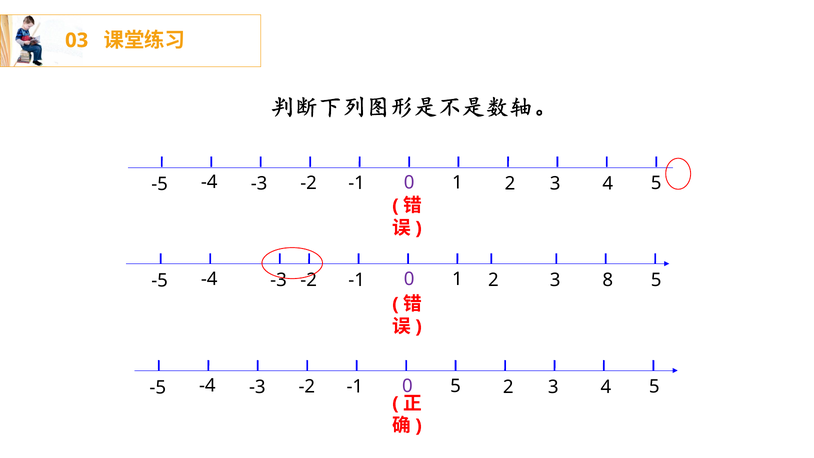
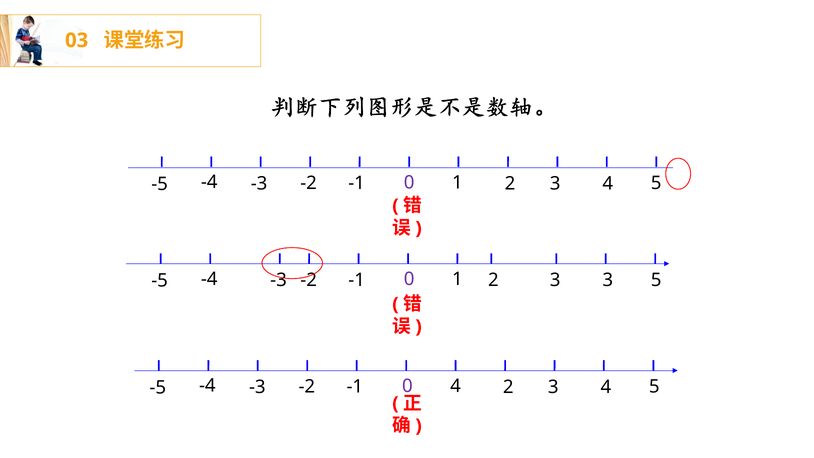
3 8: 8 -> 3
0 5: 5 -> 4
